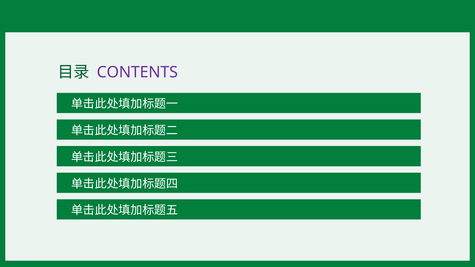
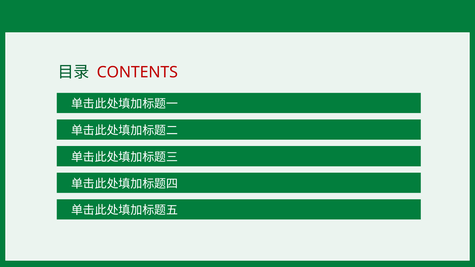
CONTENTS colour: purple -> red
